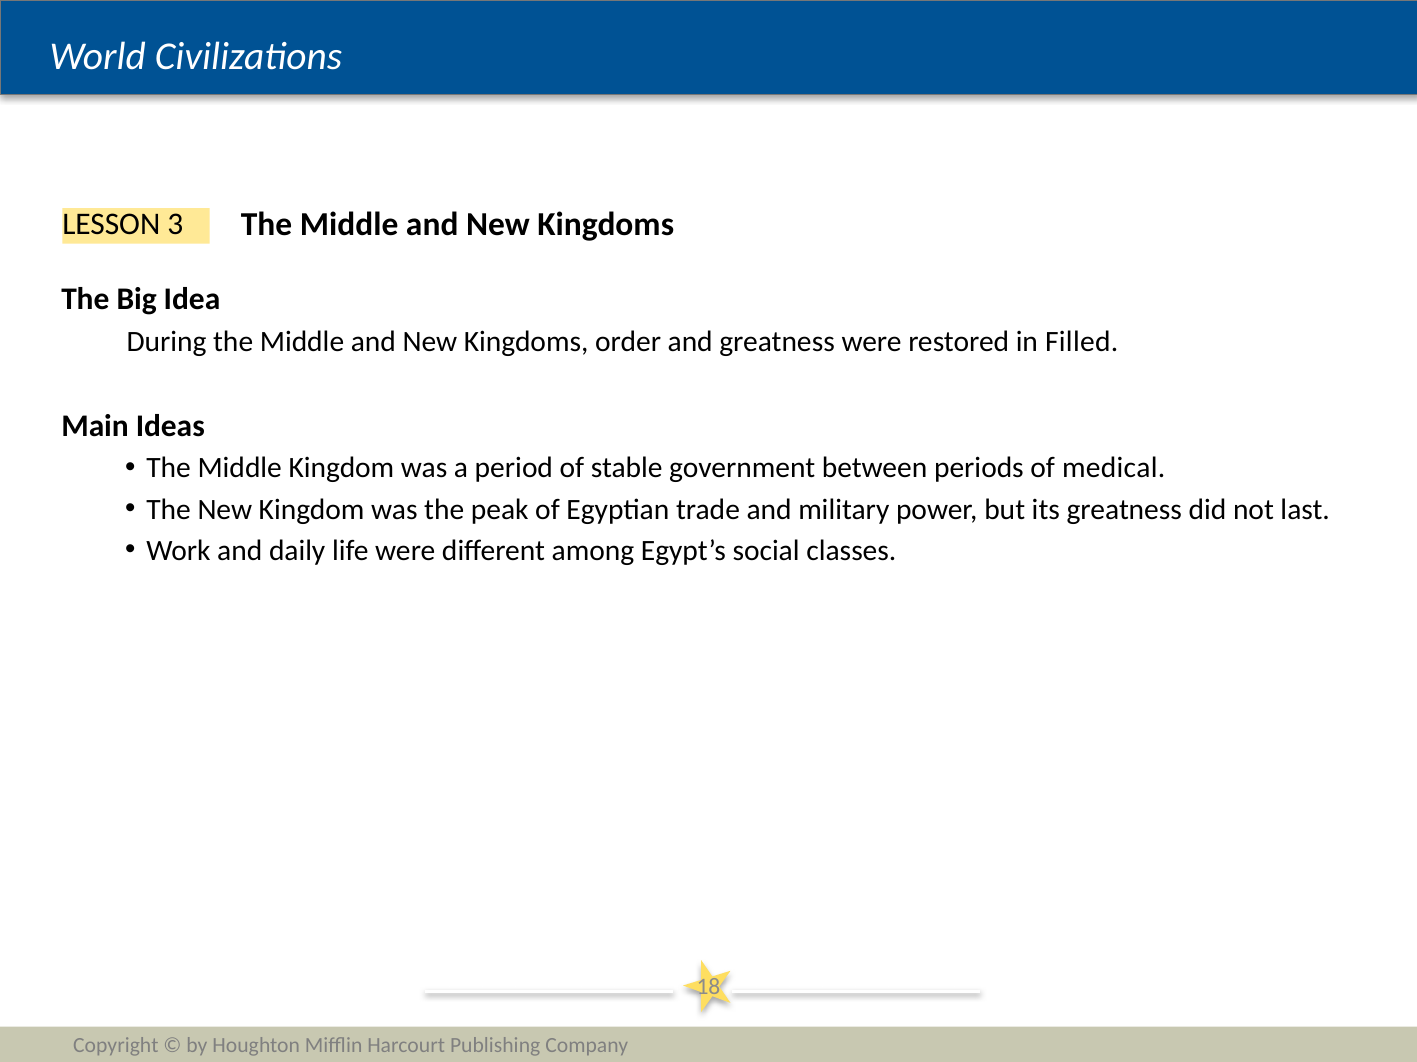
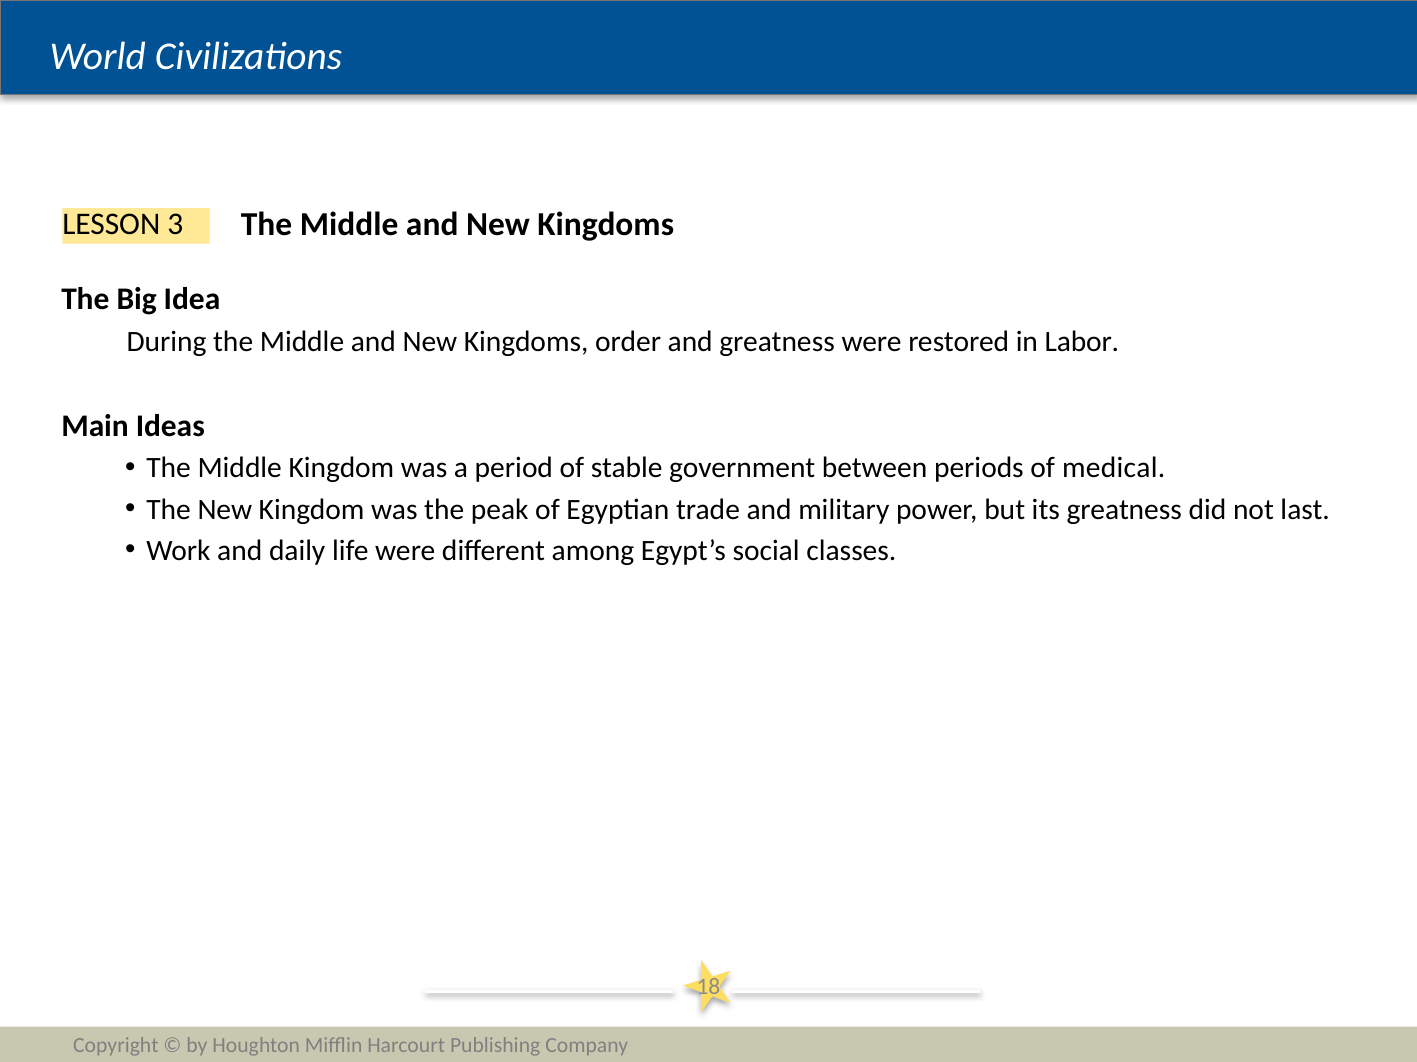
Filled: Filled -> Labor
